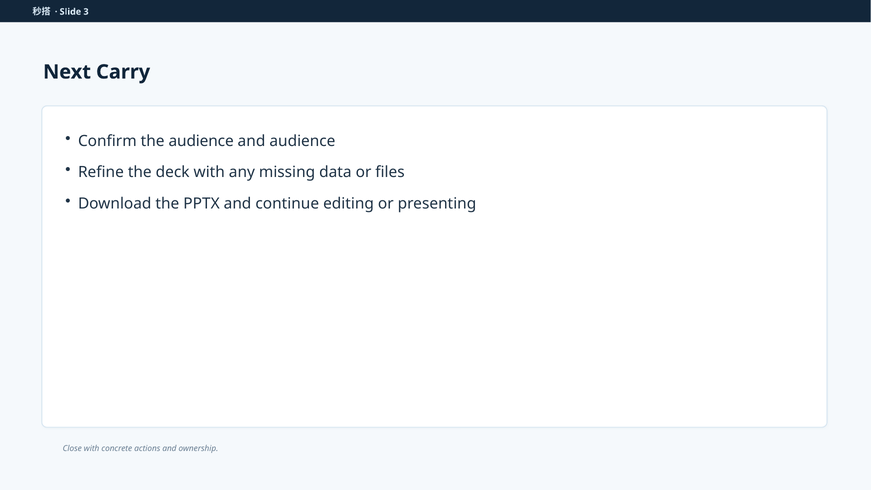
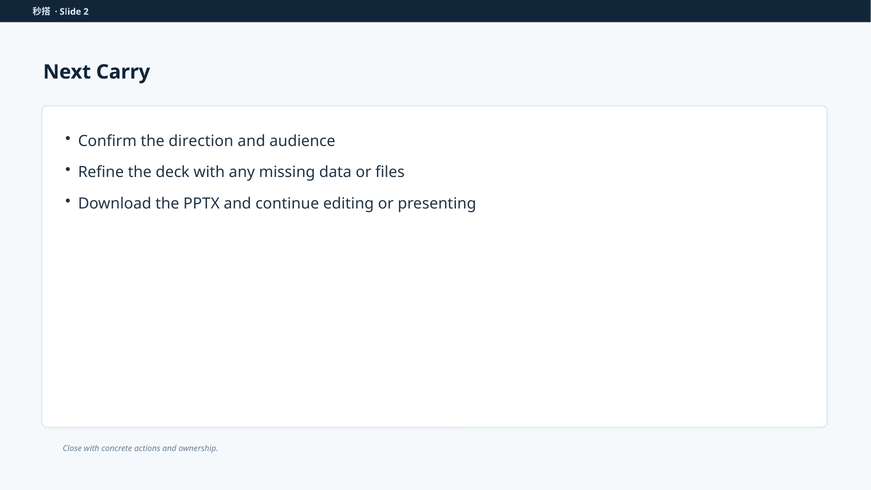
3: 3 -> 2
the audience: audience -> direction
